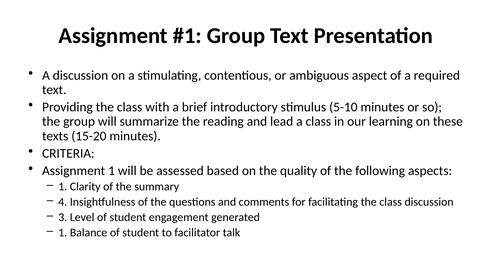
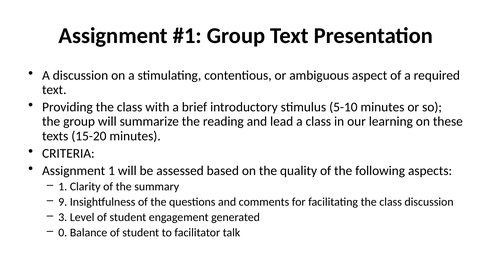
4: 4 -> 9
1 at (63, 232): 1 -> 0
